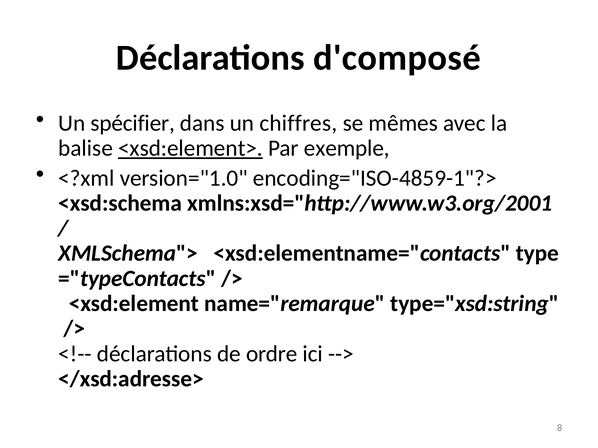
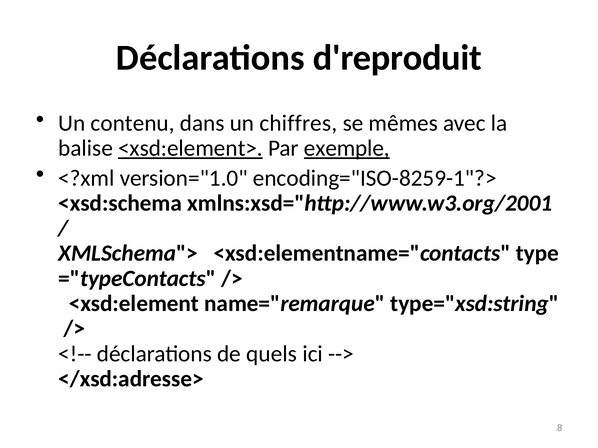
d'composé: d'composé -> d'reproduit
spécifier: spécifier -> contenu
exemple underline: none -> present
encoding="ISO-4859-1"?>: encoding="ISO-4859-1"?> -> encoding="ISO-8259-1"?>
ordre: ordre -> quels
